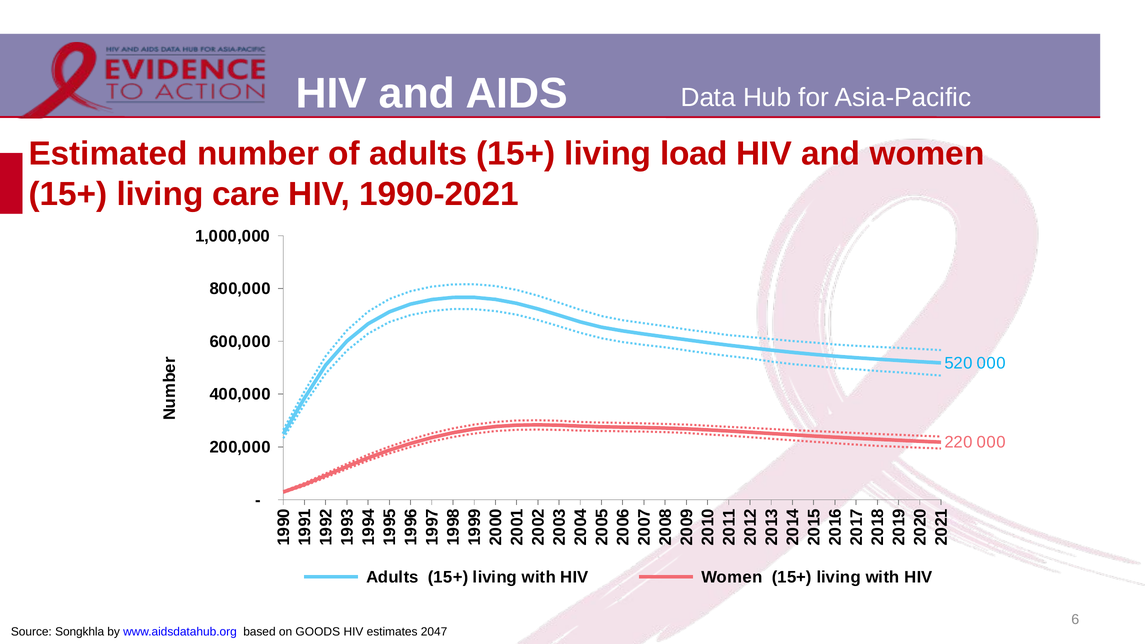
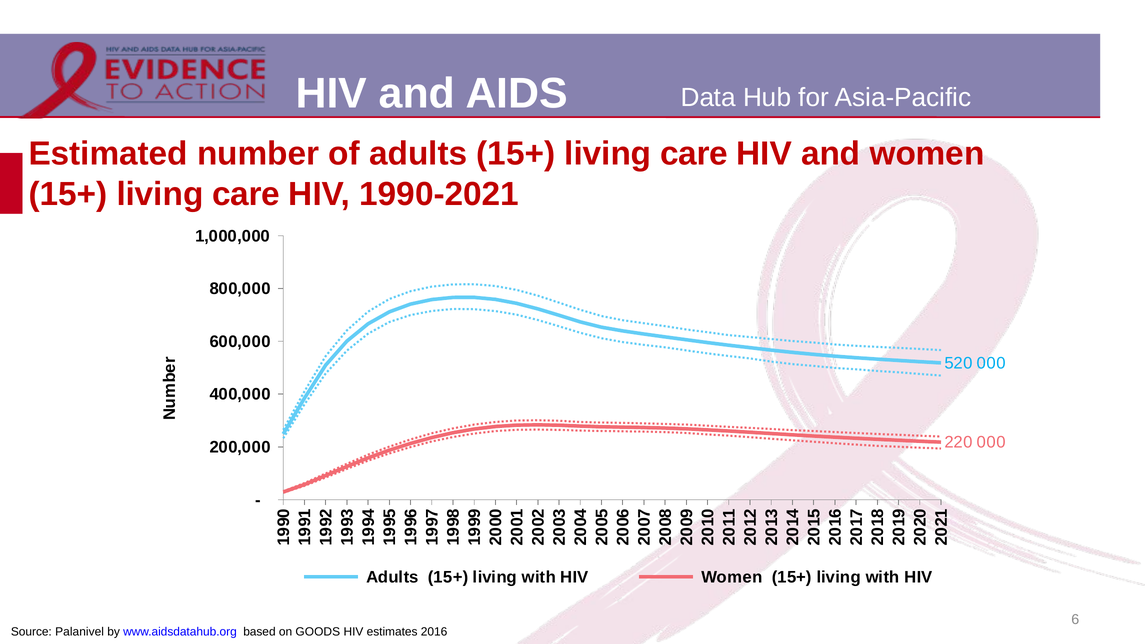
adults 15+ living load: load -> care
Songkhla: Songkhla -> Palanivel
2047: 2047 -> 2016
